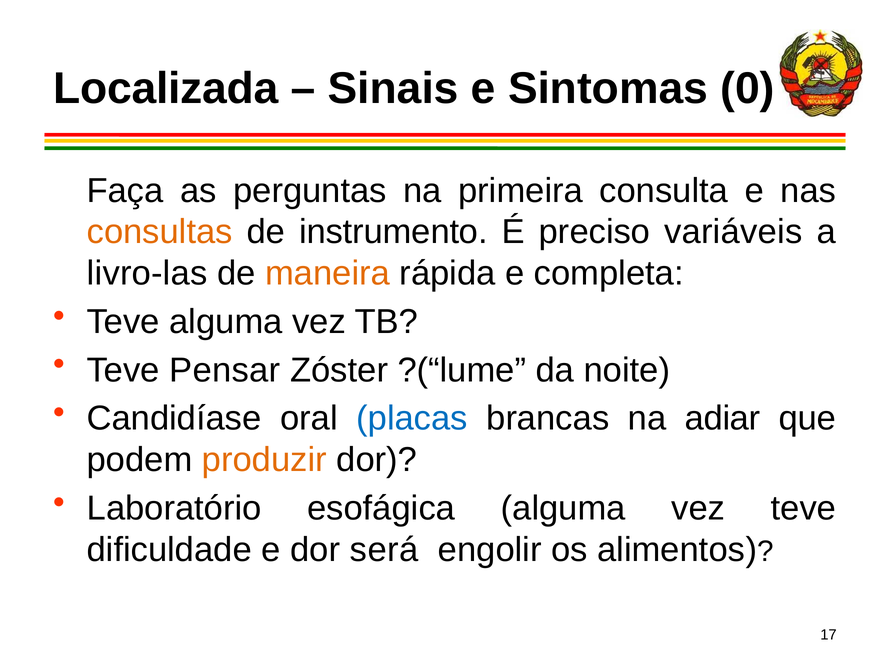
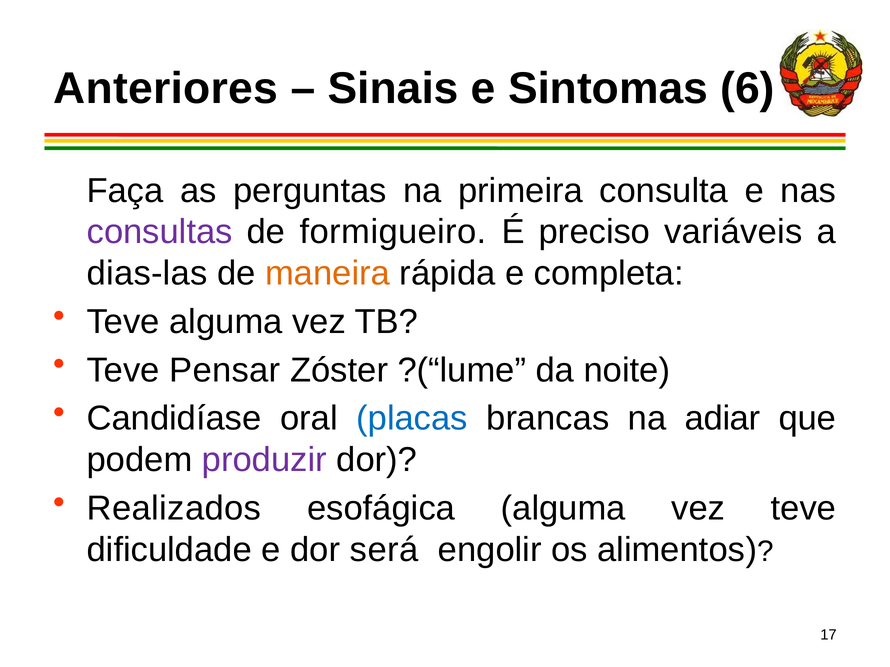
Localizada: Localizada -> Anteriores
0: 0 -> 6
consultas colour: orange -> purple
instrumento: instrumento -> formigueiro
livro-las: livro-las -> dias-las
produzir colour: orange -> purple
Laboratório: Laboratório -> Realizados
